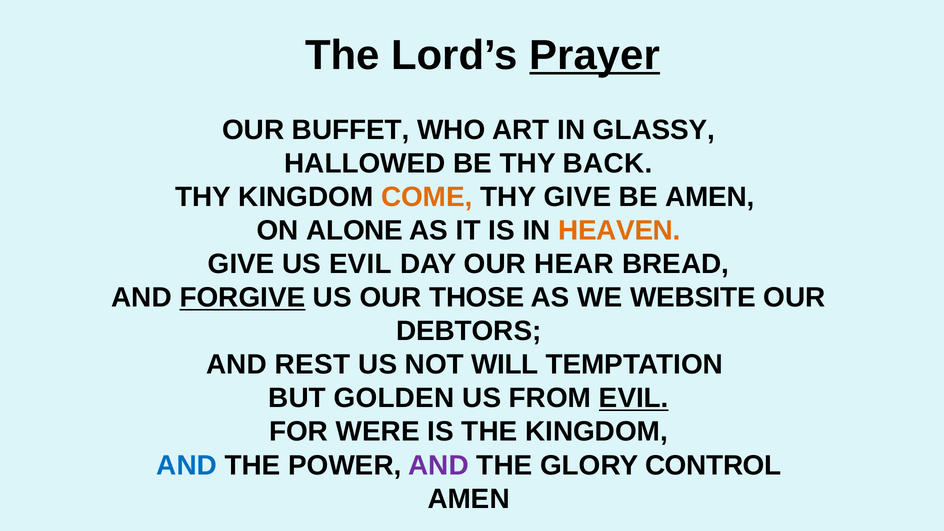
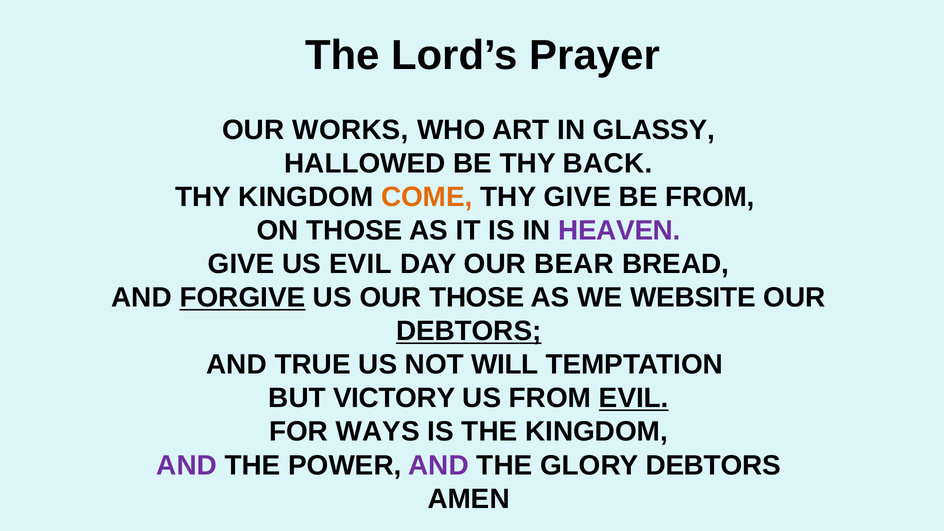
Prayer underline: present -> none
BUFFET: BUFFET -> WORKS
BE AMEN: AMEN -> FROM
ON ALONE: ALONE -> THOSE
HEAVEN colour: orange -> purple
HEAR: HEAR -> BEAR
DEBTORS at (469, 331) underline: none -> present
REST: REST -> TRUE
GOLDEN: GOLDEN -> VICTORY
WERE: WERE -> WAYS
AND at (187, 465) colour: blue -> purple
GLORY CONTROL: CONTROL -> DEBTORS
